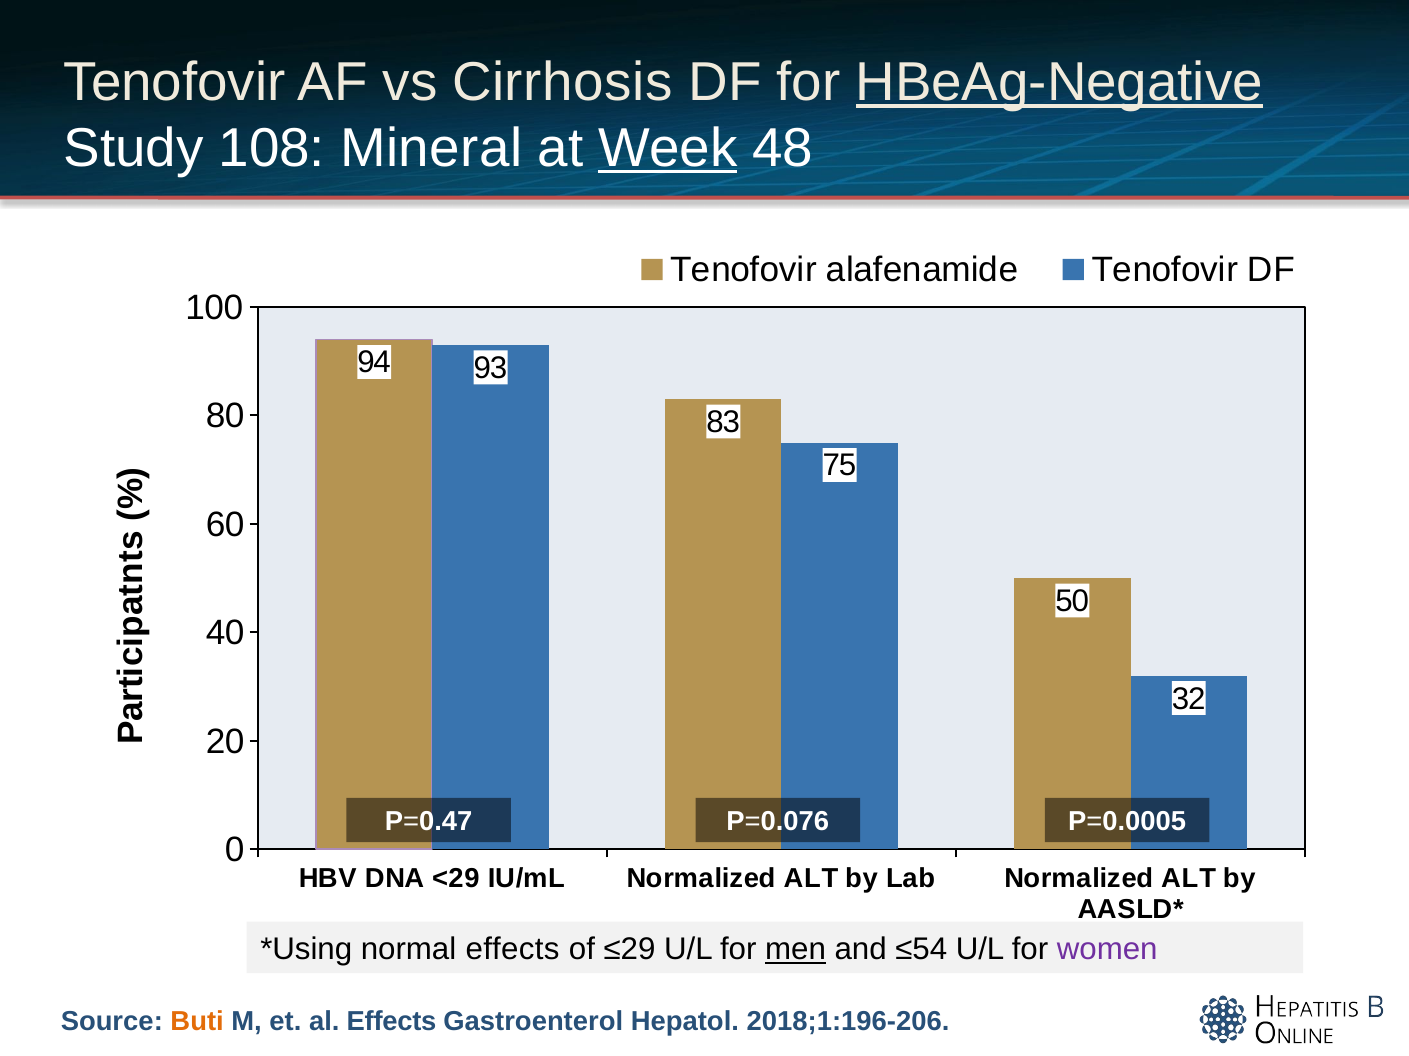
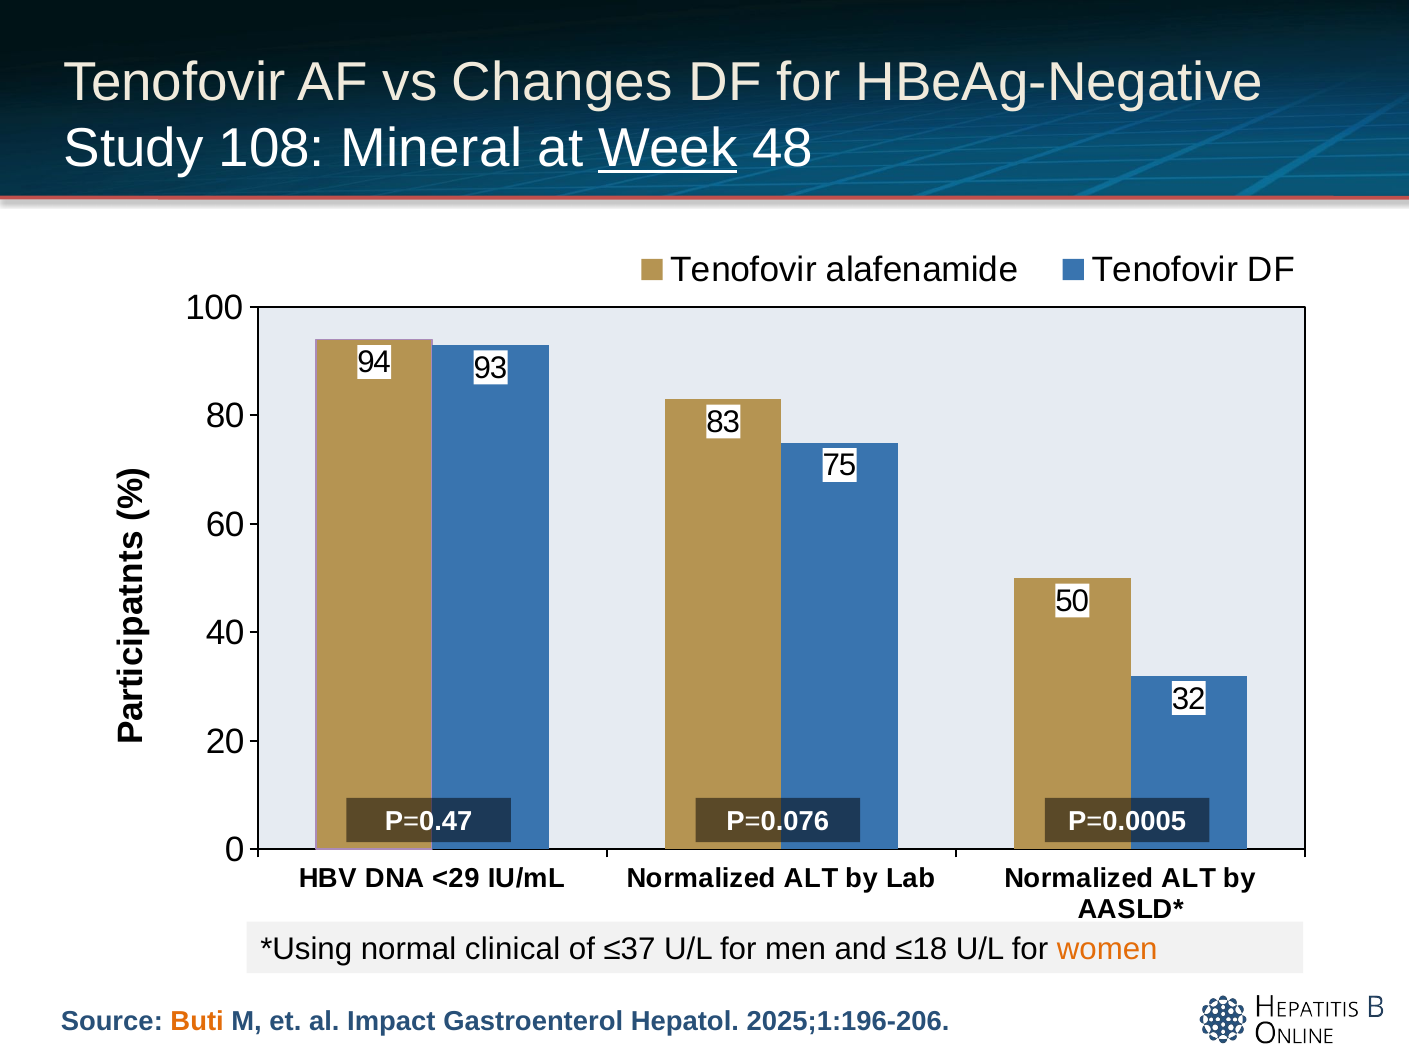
Cirrhosis: Cirrhosis -> Changes
HBeAg-Negative underline: present -> none
normal effects: effects -> clinical
≤29: ≤29 -> ≤37
men underline: present -> none
≤54: ≤54 -> ≤18
women colour: purple -> orange
al Effects: Effects -> Impact
2018;1:196-206: 2018;1:196-206 -> 2025;1:196-206
